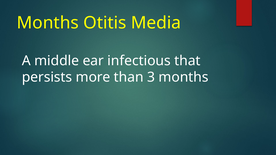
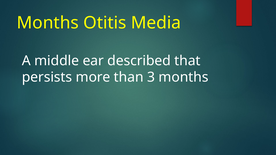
infectious: infectious -> described
